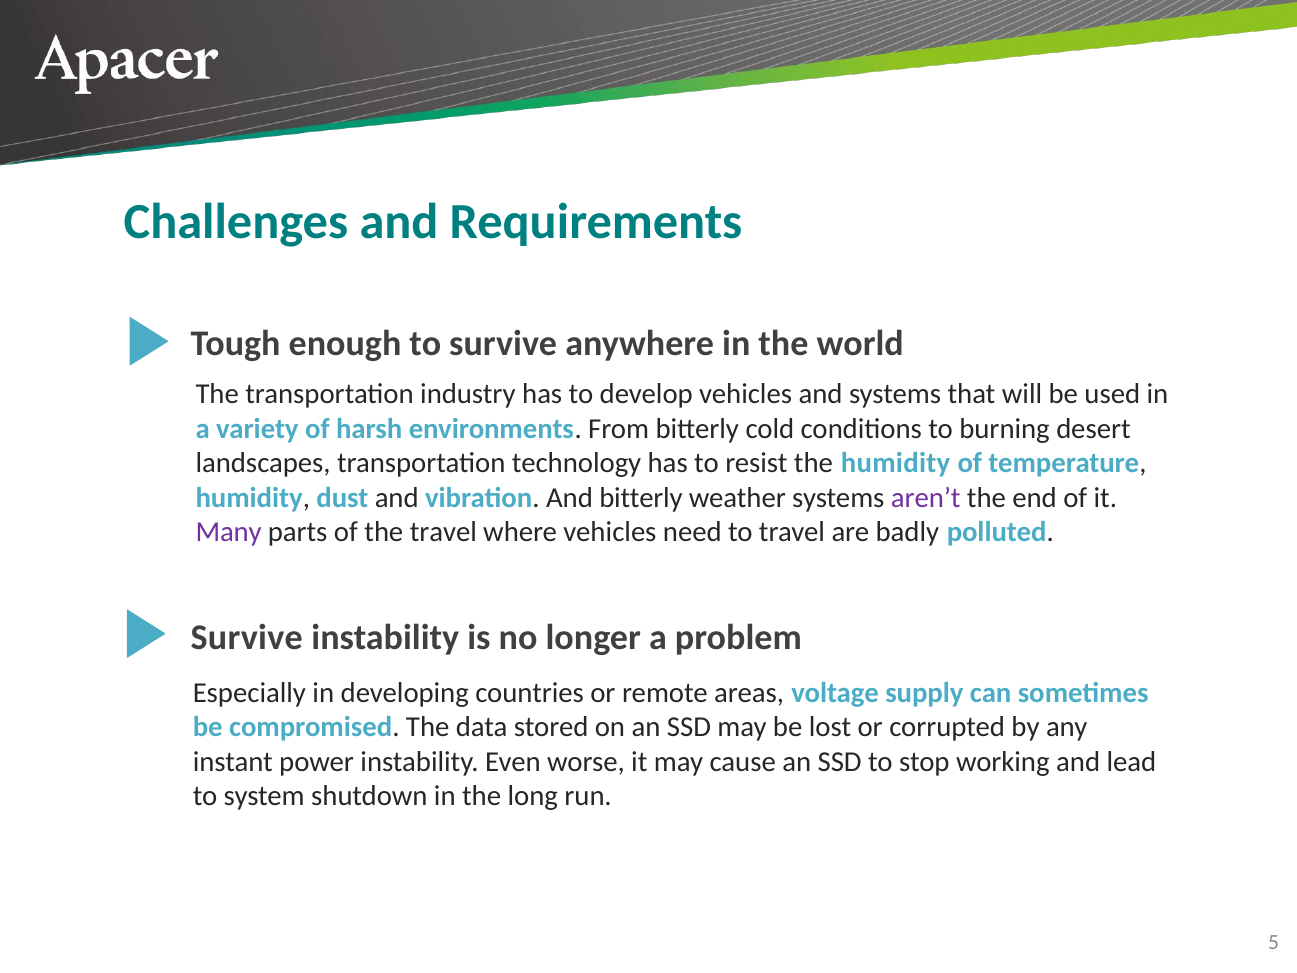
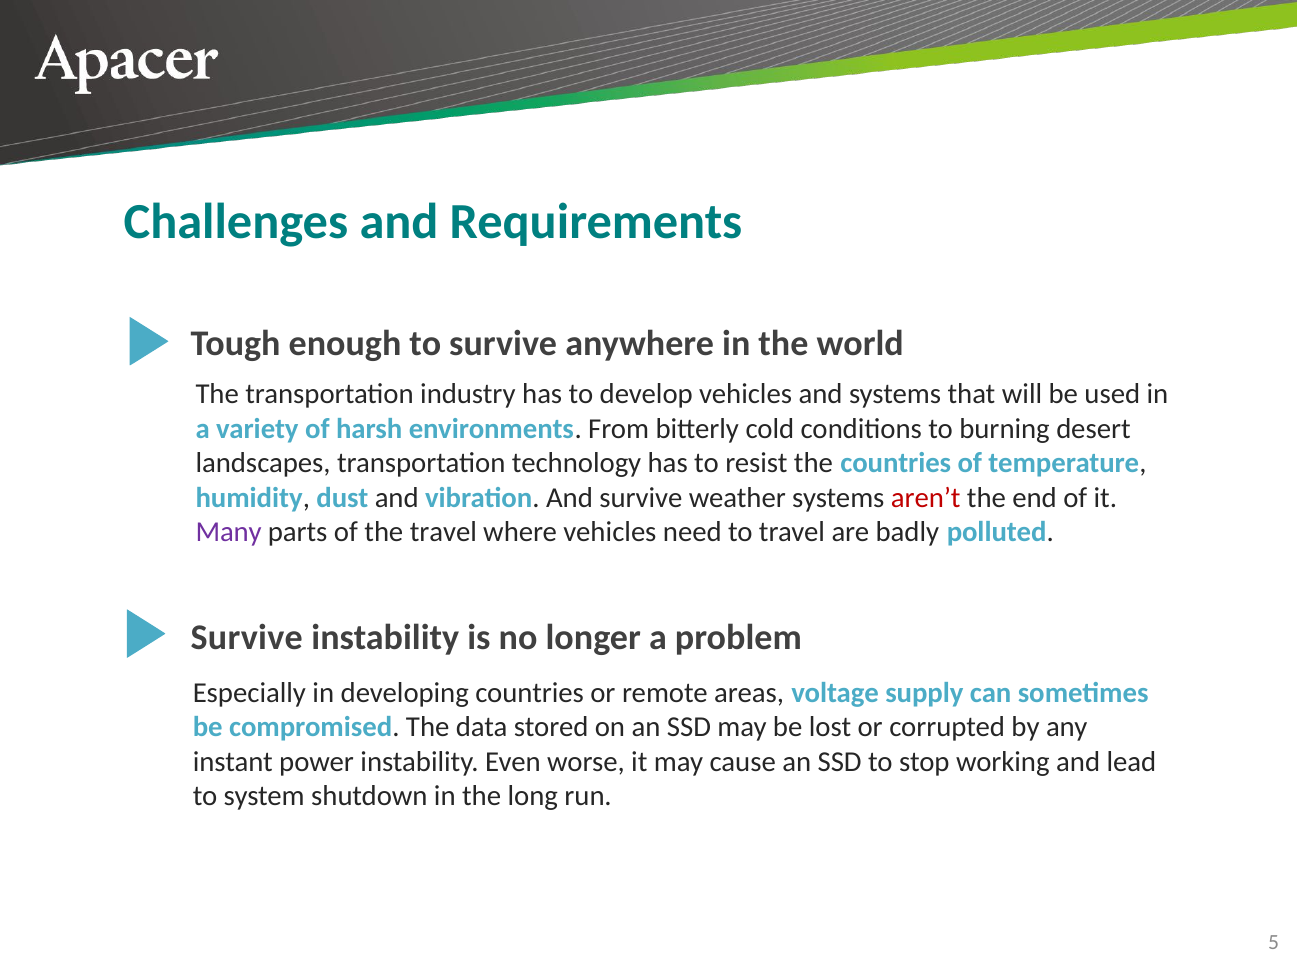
the humidity: humidity -> countries
And bitterly: bitterly -> survive
aren’t colour: purple -> red
